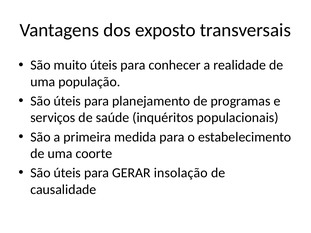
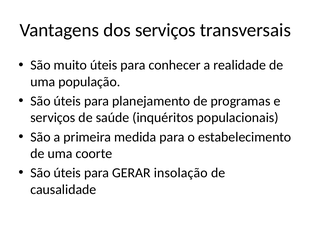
dos exposto: exposto -> serviços
